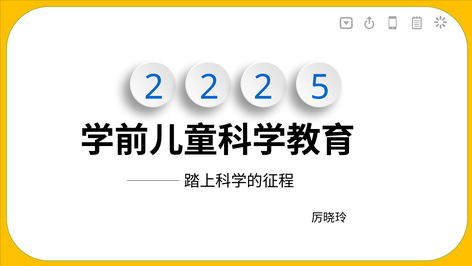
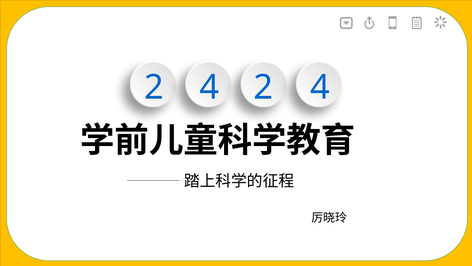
2 at (209, 87): 2 -> 4
5 at (320, 87): 5 -> 4
